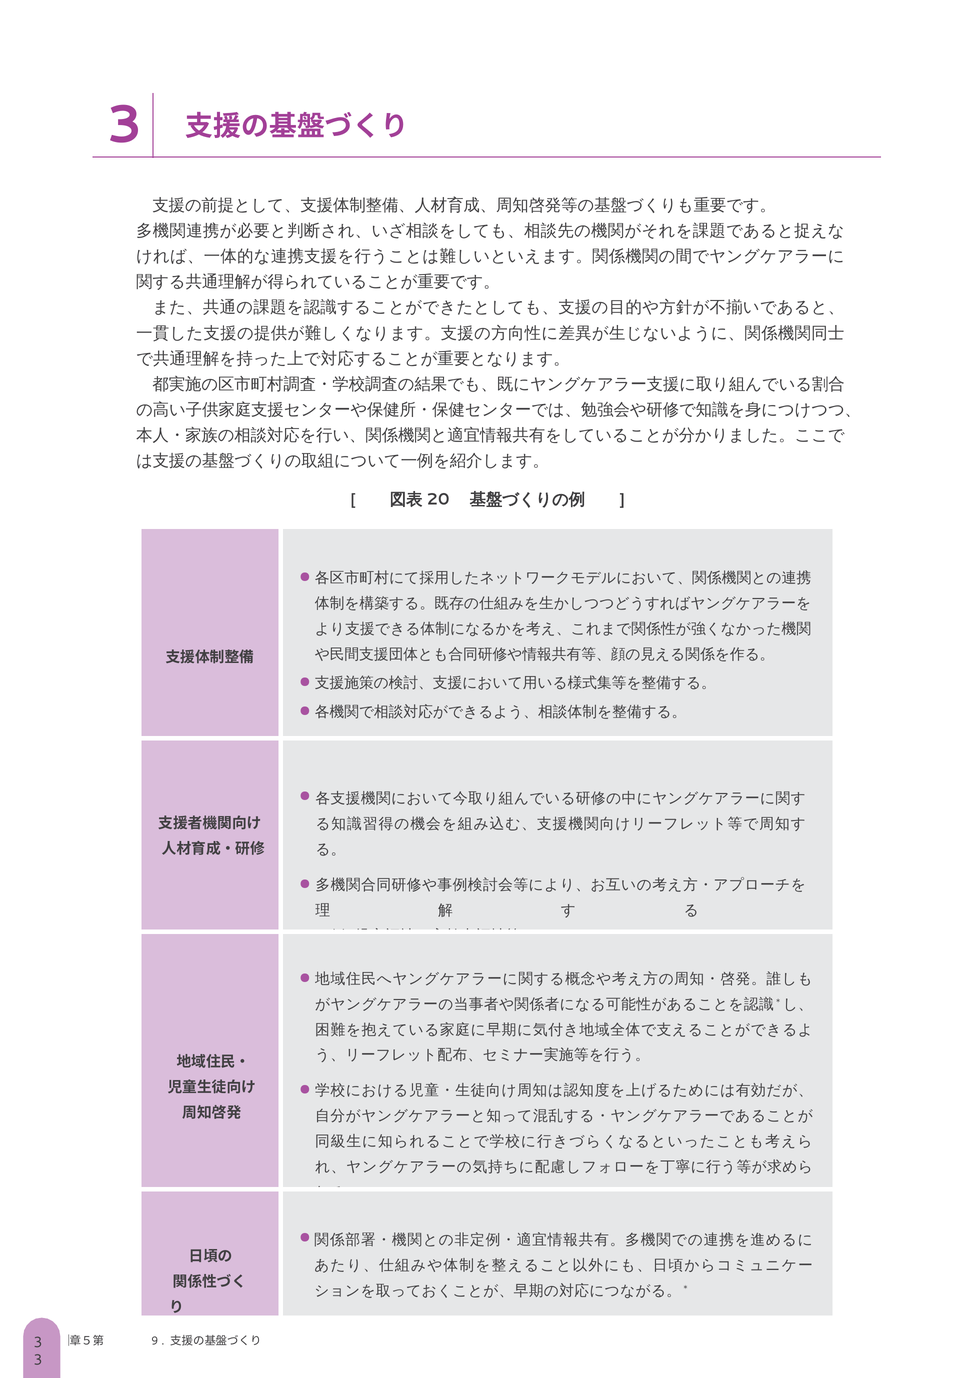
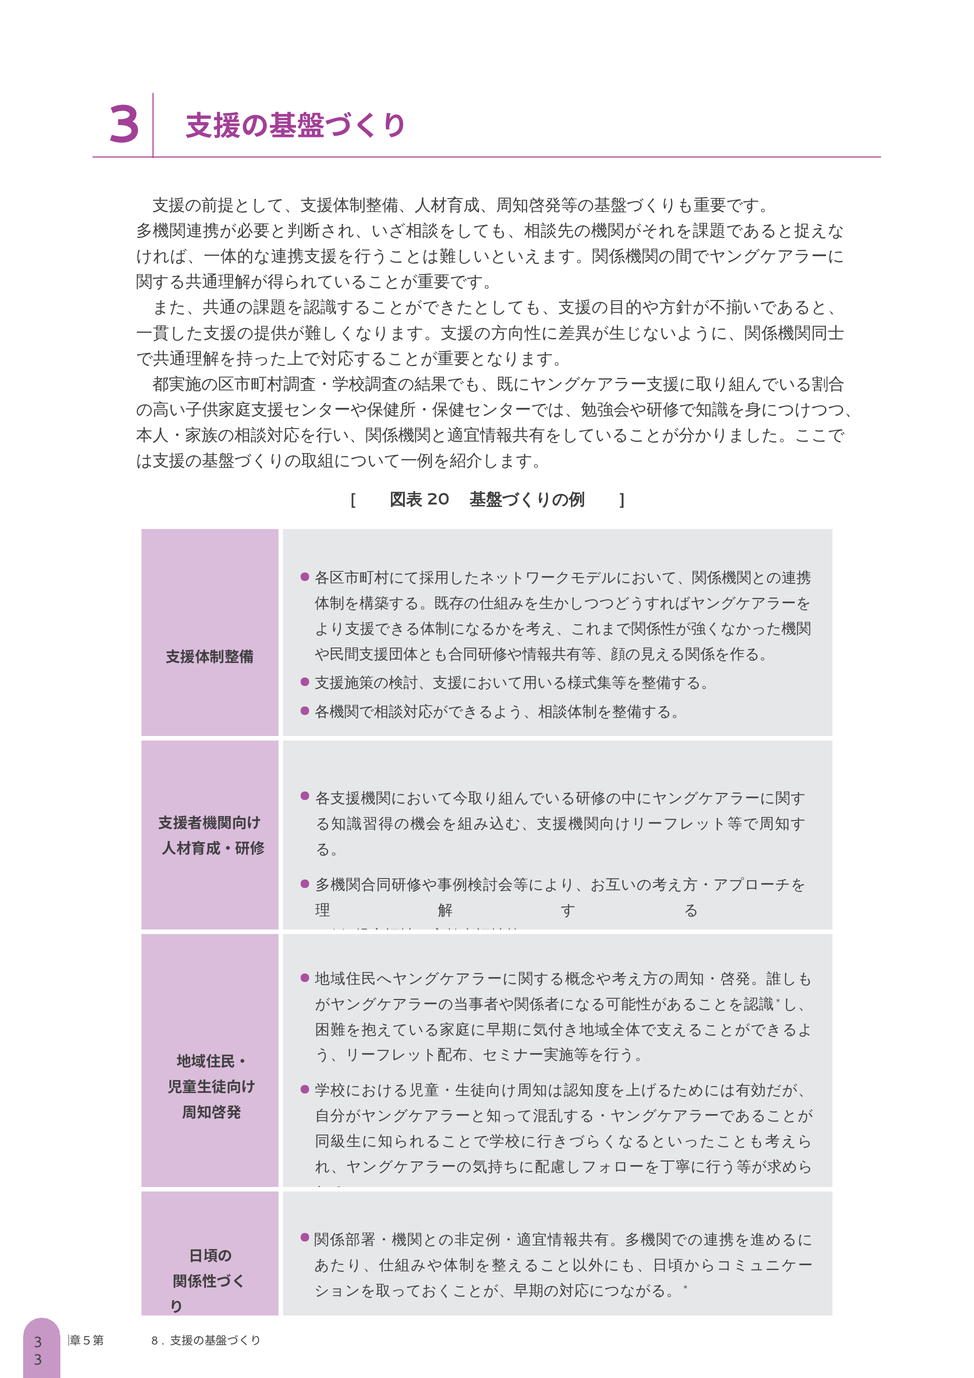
9: 9 -> 8
